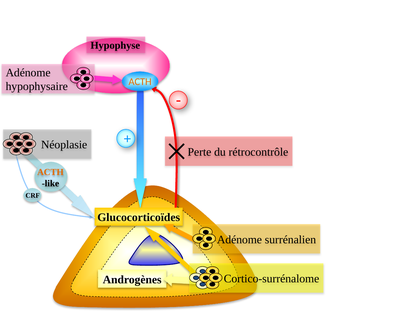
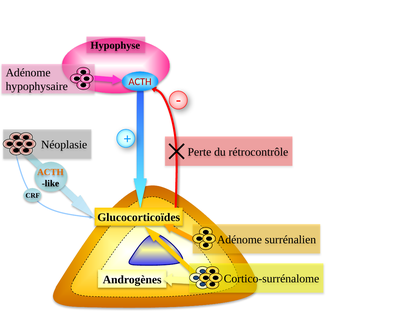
ACTH at (140, 82) colour: orange -> red
